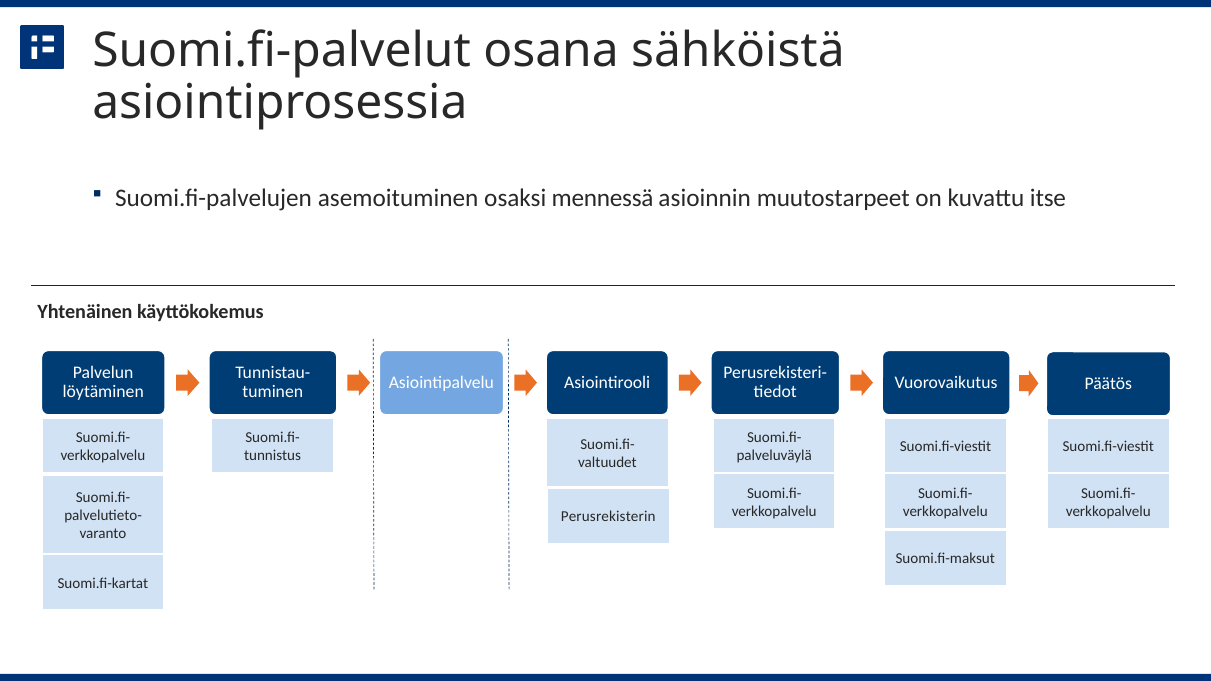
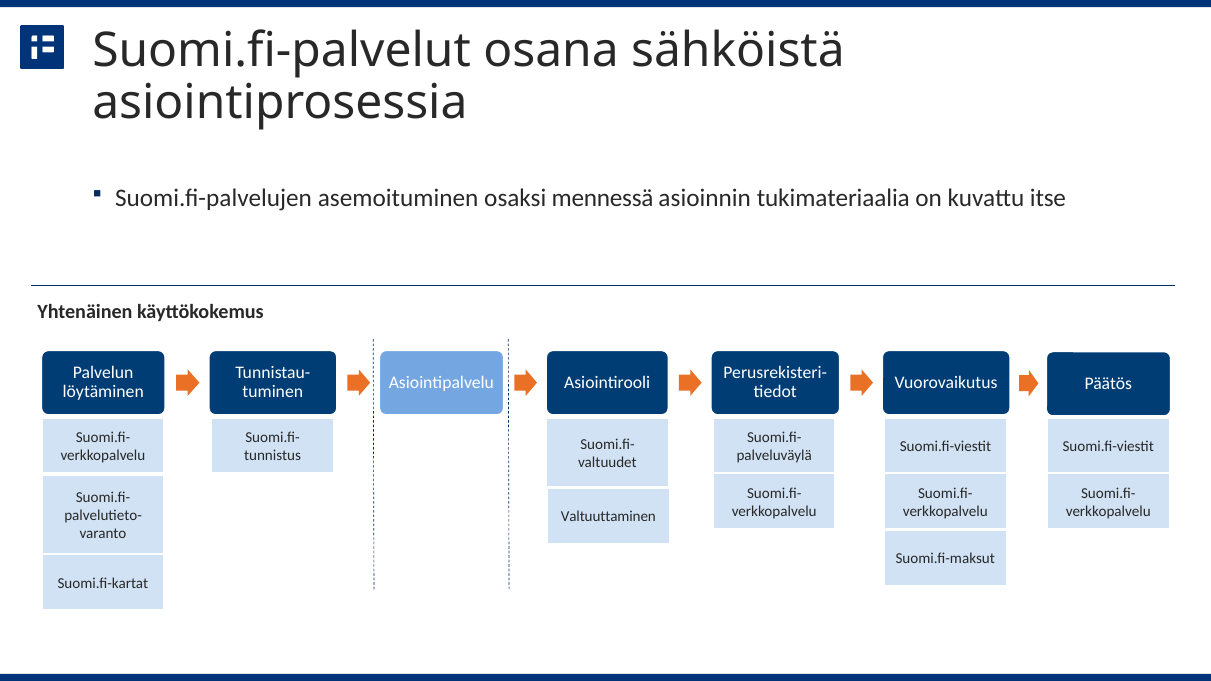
muutostarpeet: muutostarpeet -> tukimateriaalia
Perusrekisterin: Perusrekisterin -> Valtuuttaminen
